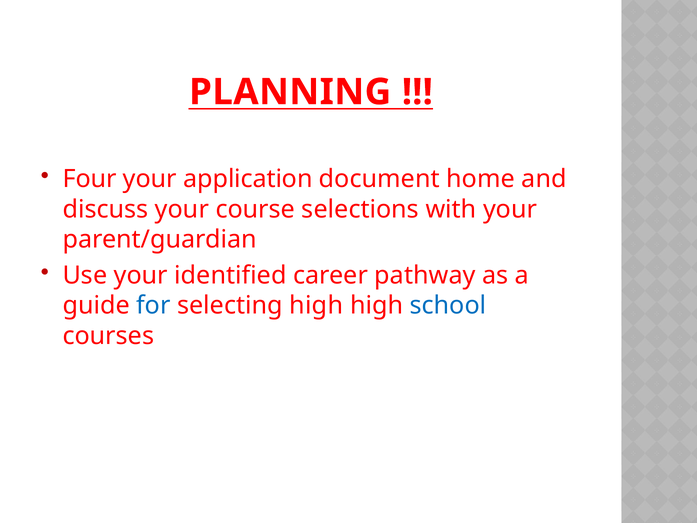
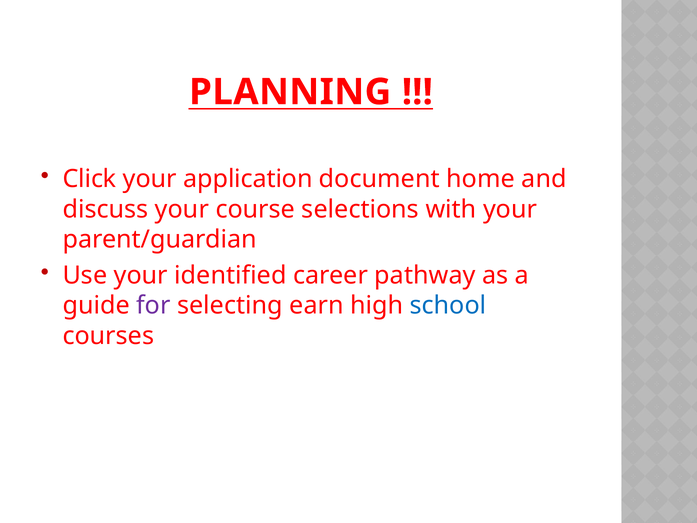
Four: Four -> Click
for colour: blue -> purple
selecting high: high -> earn
